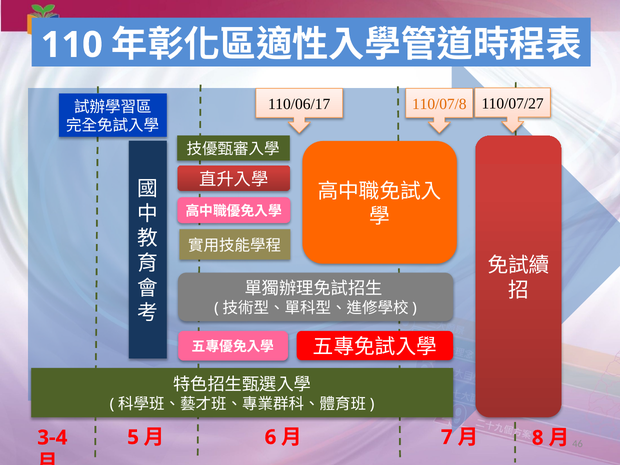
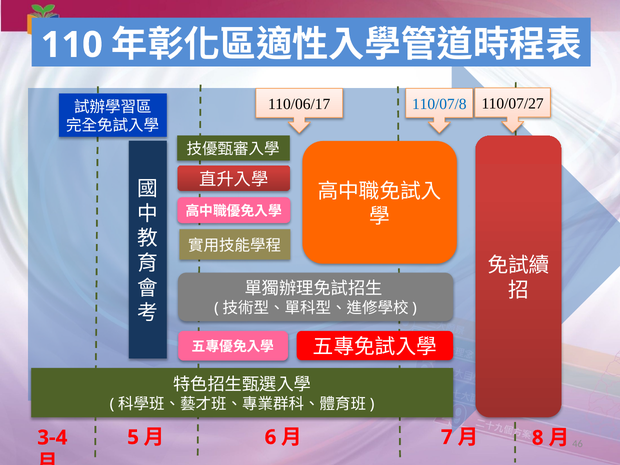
110/07/8 colour: orange -> blue
